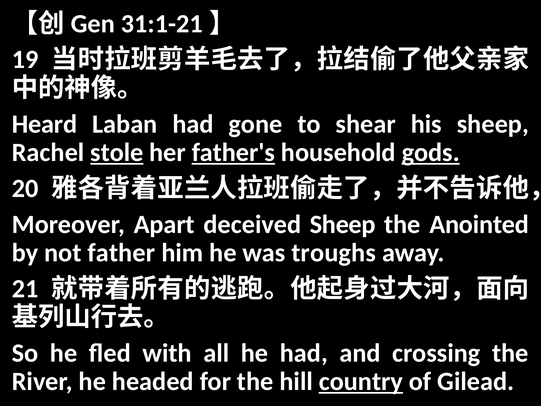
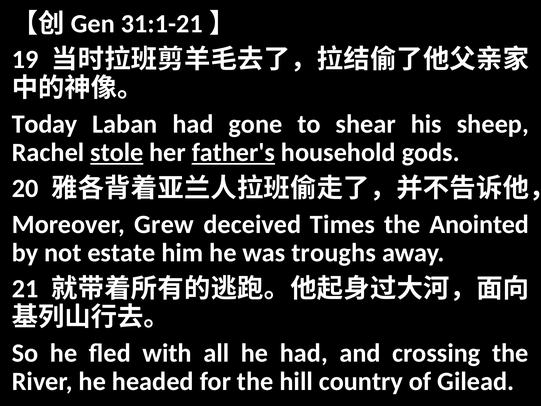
Heard: Heard -> Today
gods underline: present -> none
Apart: Apart -> Grew
deceived Sheep: Sheep -> Times
father: father -> estate
country underline: present -> none
